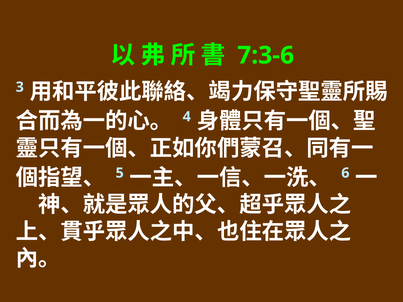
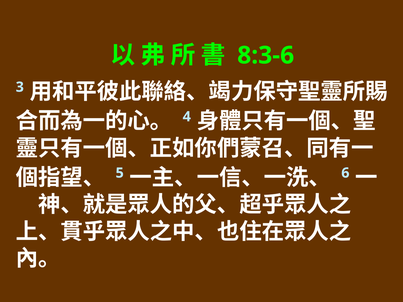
7:3-6: 7:3-6 -> 8:3-6
